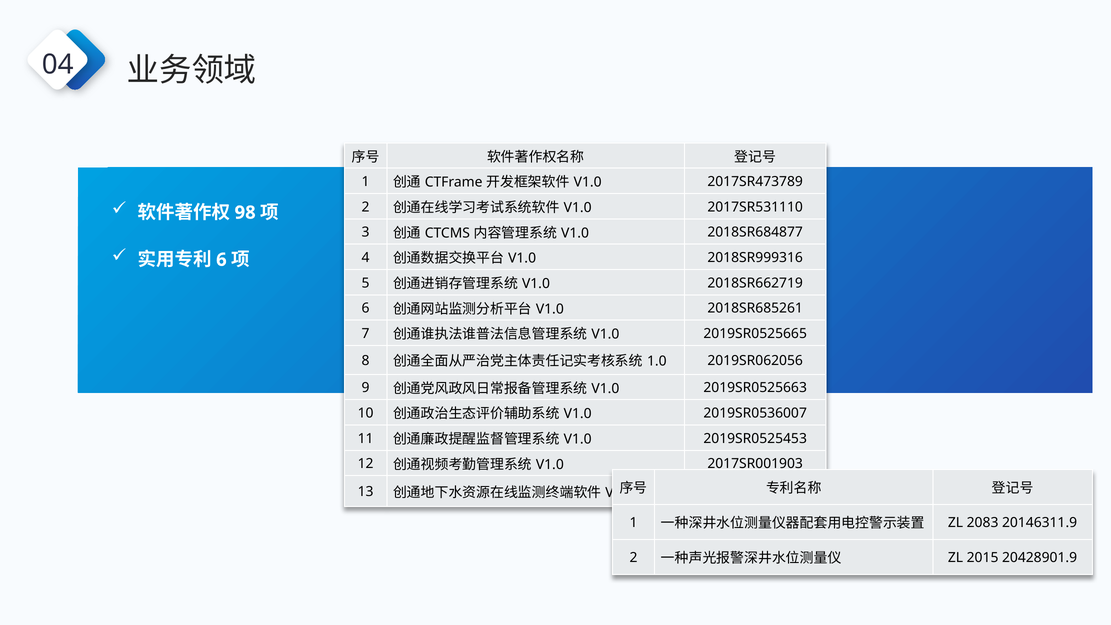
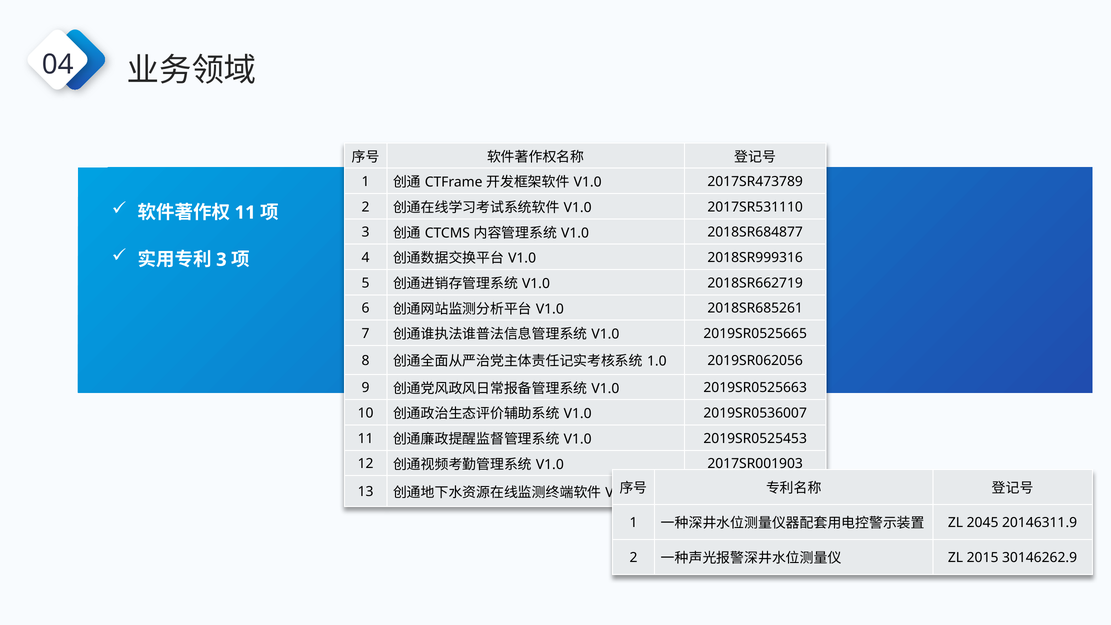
98 at (245, 213): 98 -> 11
6 at (221, 260): 6 -> 3
2083: 2083 -> 2045
20428901.9: 20428901.9 -> 30146262.9
